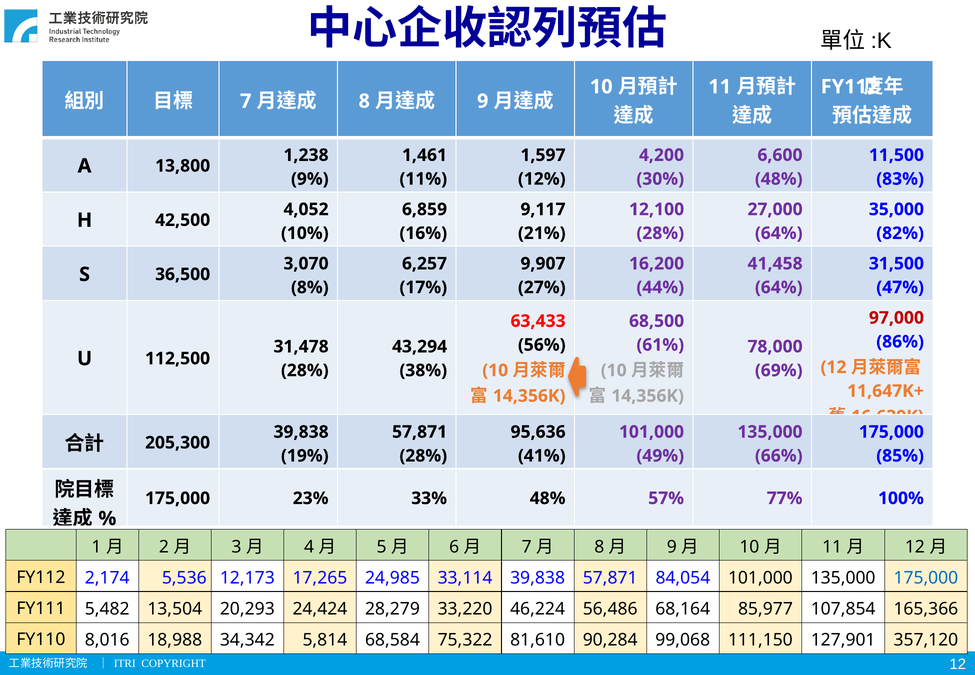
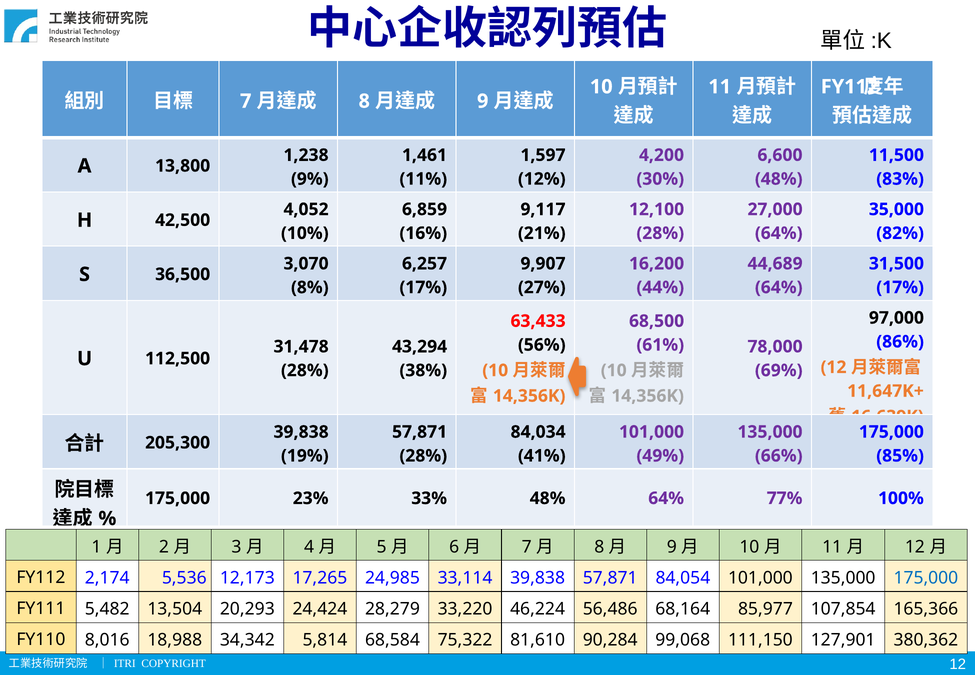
41,458: 41,458 -> 44,689
47% at (900, 287): 47% -> 17%
97,000 colour: red -> black
95,636: 95,636 -> 84,034
48% 57%: 57% -> 64%
357,120: 357,120 -> 380,362
